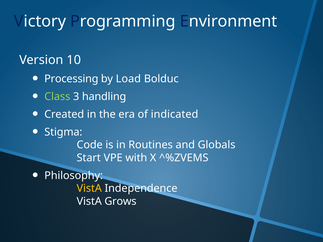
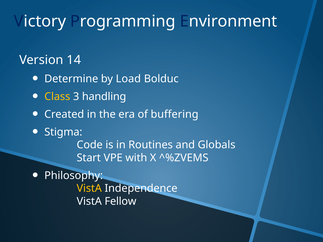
10: 10 -> 14
Processing: Processing -> Determine
Class colour: light green -> yellow
indicated: indicated -> buffering
Grows: Grows -> Fellow
